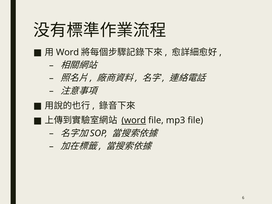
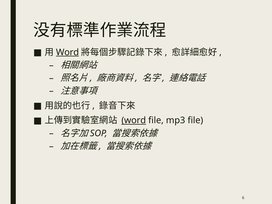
Word at (67, 52) underline: none -> present
